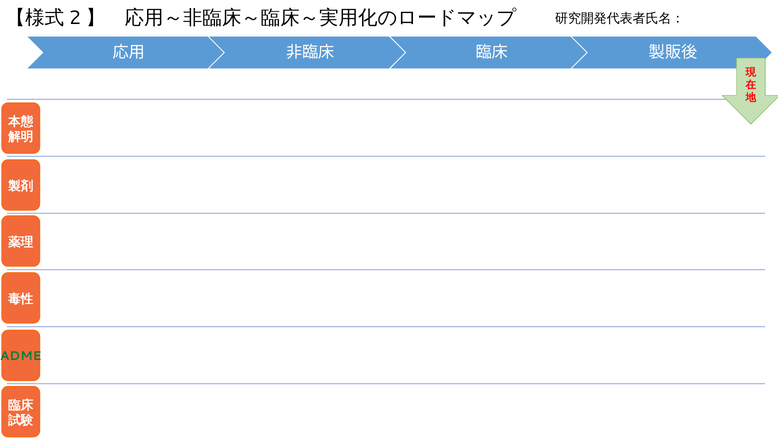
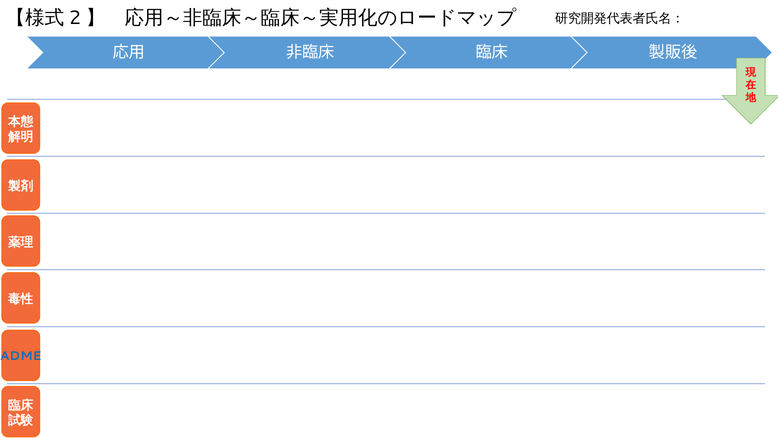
ADME colour: green -> blue
